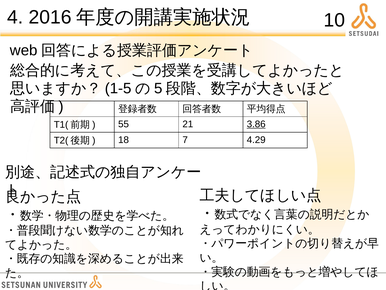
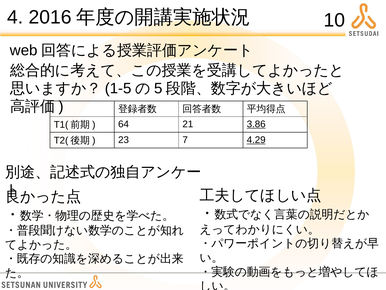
55: 55 -> 64
18: 18 -> 23
4.29 underline: none -> present
